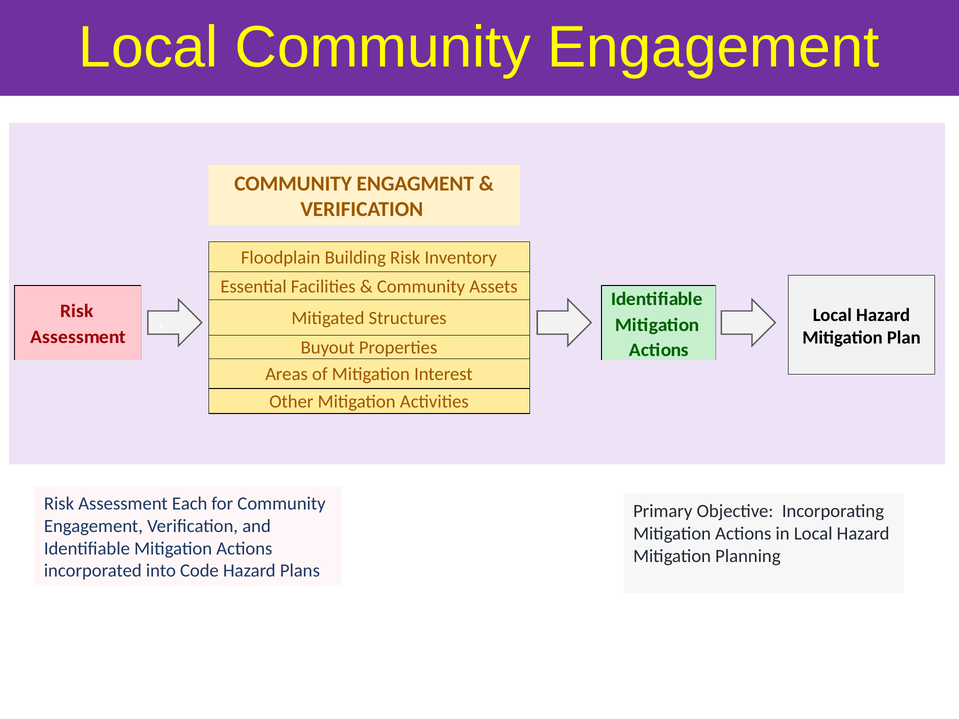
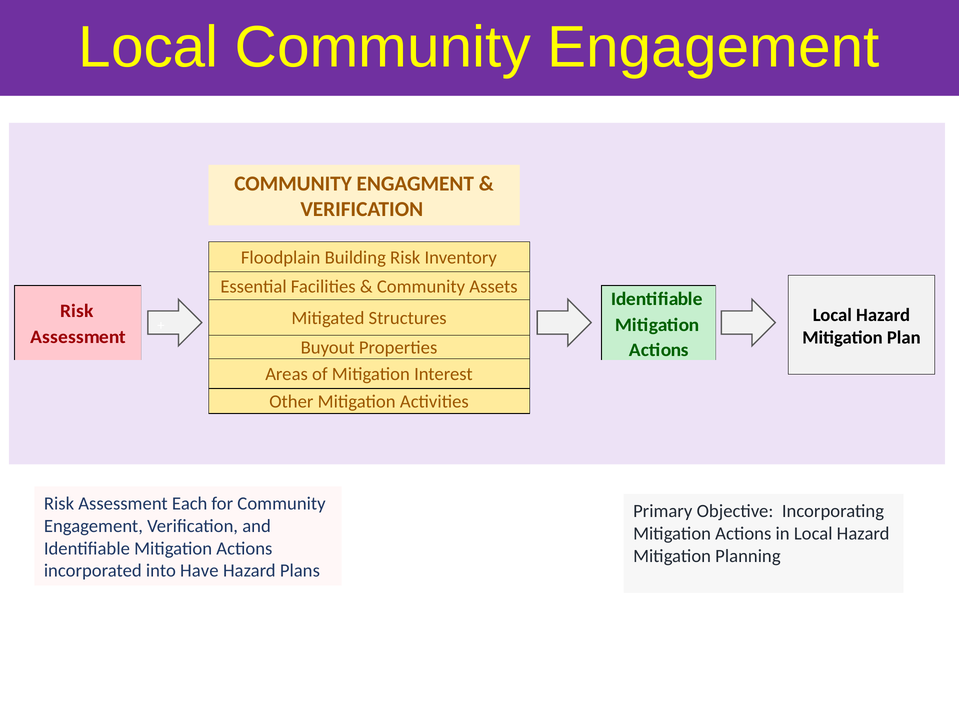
Code: Code -> Have
